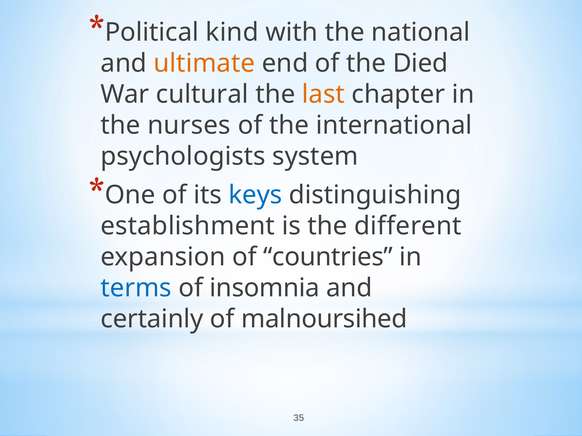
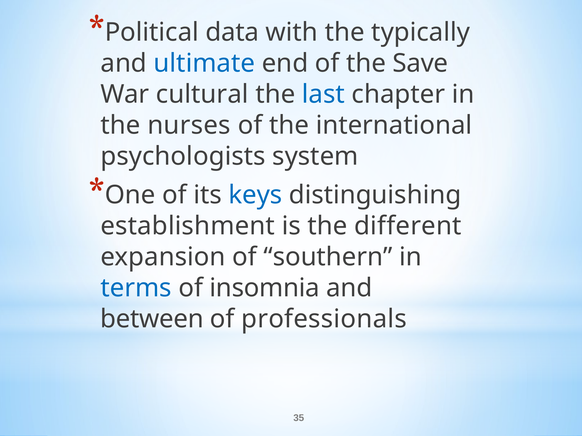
kind: kind -> data
national: national -> typically
ultimate colour: orange -> blue
Died: Died -> Save
last colour: orange -> blue
countries: countries -> southern
certainly: certainly -> between
malnoursihed: malnoursihed -> professionals
